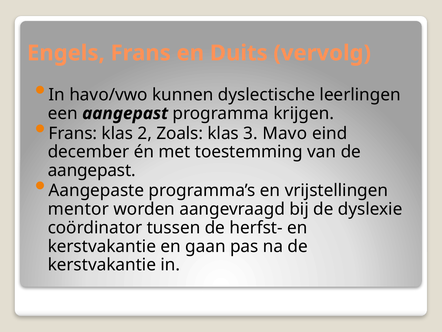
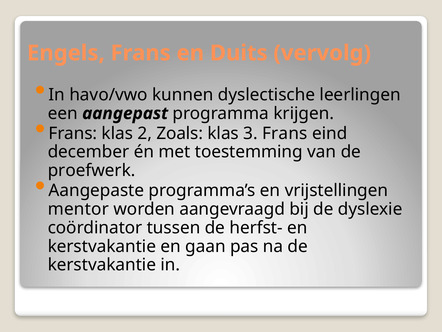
3 Mavo: Mavo -> Frans
aangepast at (92, 170): aangepast -> proefwerk
